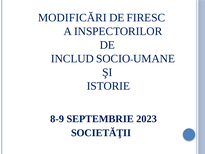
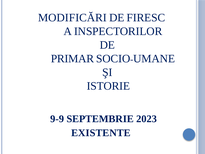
INCLUD: INCLUD -> PRIMAR
8-9: 8-9 -> 9-9
SOCIETĂŢII: SOCIETĂŢII -> EXISTENTE
